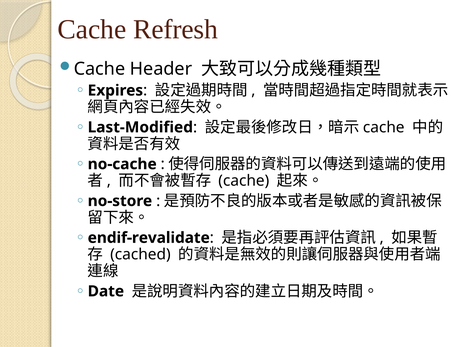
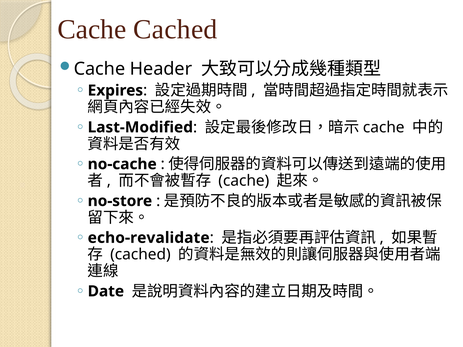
Cache Refresh: Refresh -> Cached
endif-revalidate: endif-revalidate -> echo-revalidate
